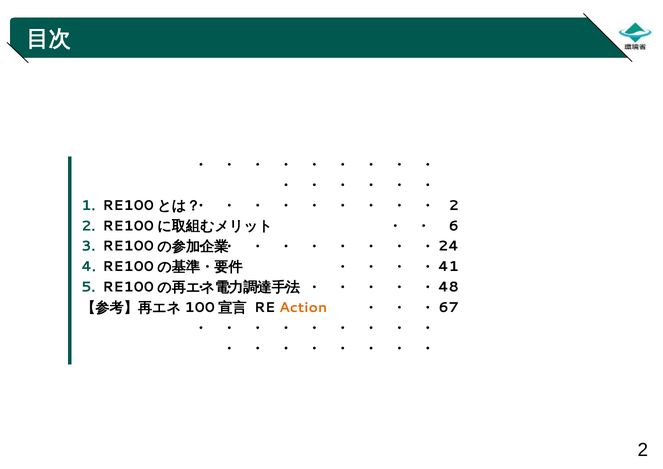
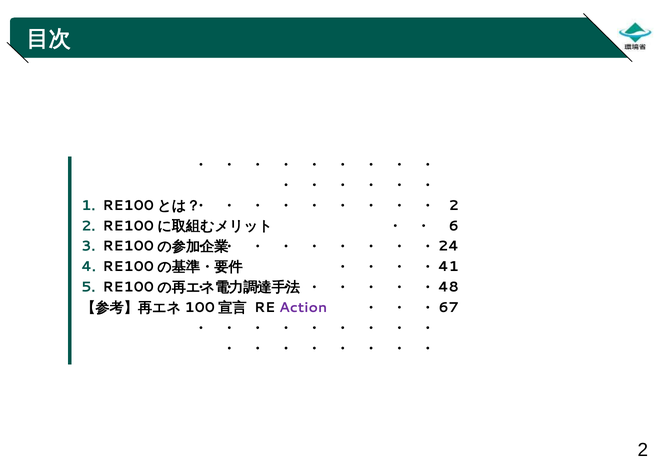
Action colour: orange -> purple
